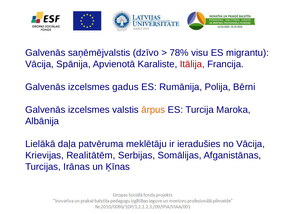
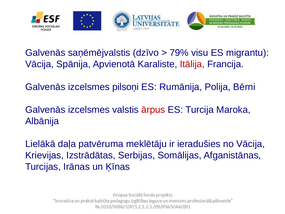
78%: 78% -> 79%
gadus: gadus -> pilsoņi
ārpus colour: orange -> red
Realitātēm: Realitātēm -> Izstrādātas
